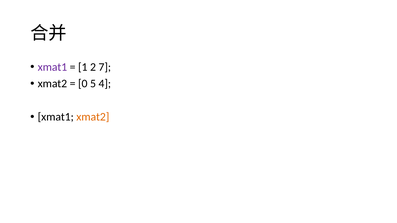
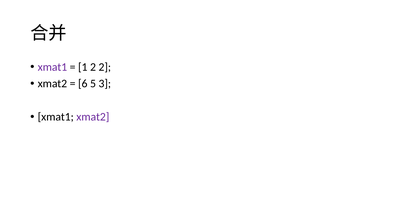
2 7: 7 -> 2
0: 0 -> 6
4: 4 -> 3
xmat2 at (93, 117) colour: orange -> purple
